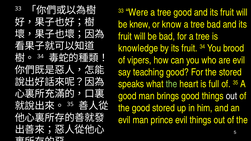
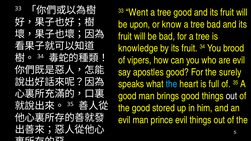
Were: Were -> Went
knew: knew -> upon
teaching: teaching -> apostles
the stored: stored -> surely
the at (172, 84) colour: light green -> light blue
